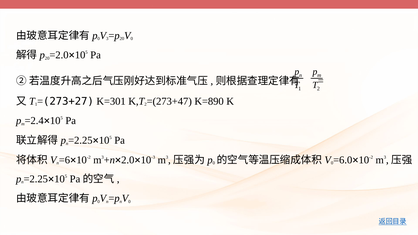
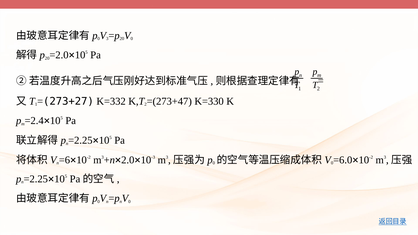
K=301: K=301 -> K=332
K=890: K=890 -> K=330
